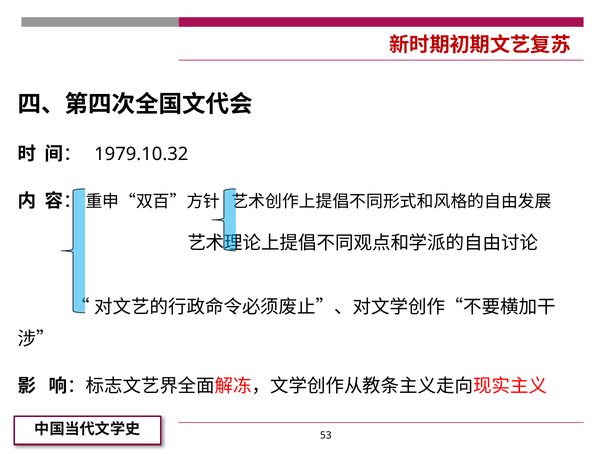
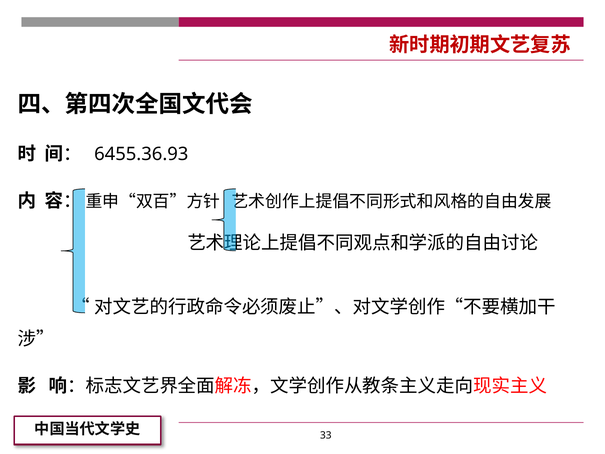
1979.10.32: 1979.10.32 -> 6455.36.93
53: 53 -> 33
